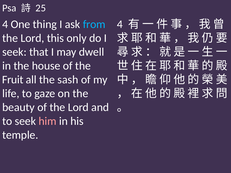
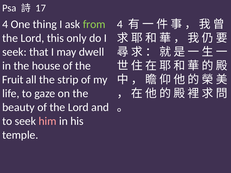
25: 25 -> 17
from colour: light blue -> light green
sash: sash -> strip
